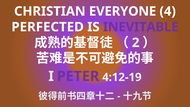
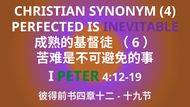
EVERYONE: EVERYONE -> SYNONYM
2: 2 -> 6
PETER colour: purple -> green
